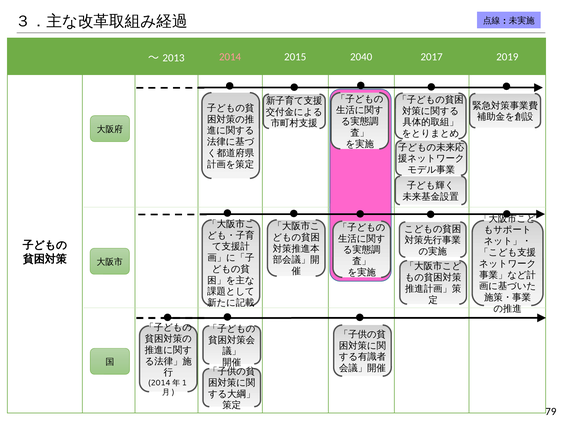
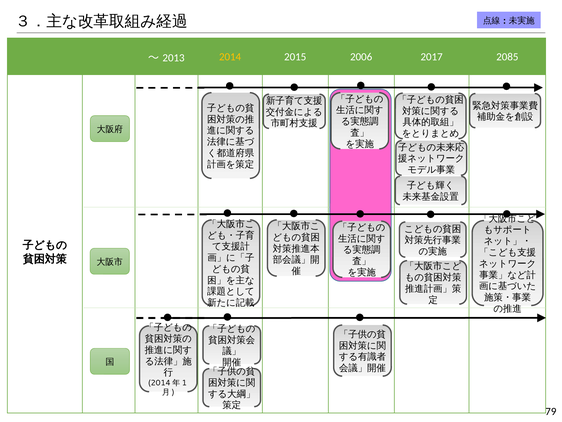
2014 colour: pink -> yellow
2040: 2040 -> 2006
2019: 2019 -> 2085
